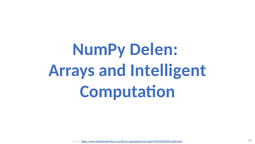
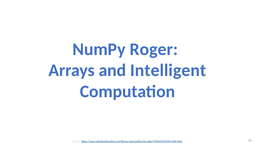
Delen: Delen -> Roger
